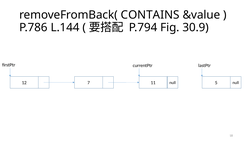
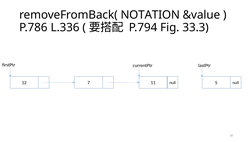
CONTAINS: CONTAINS -> NOTATION
L.144: L.144 -> L.336
30.9: 30.9 -> 33.3
